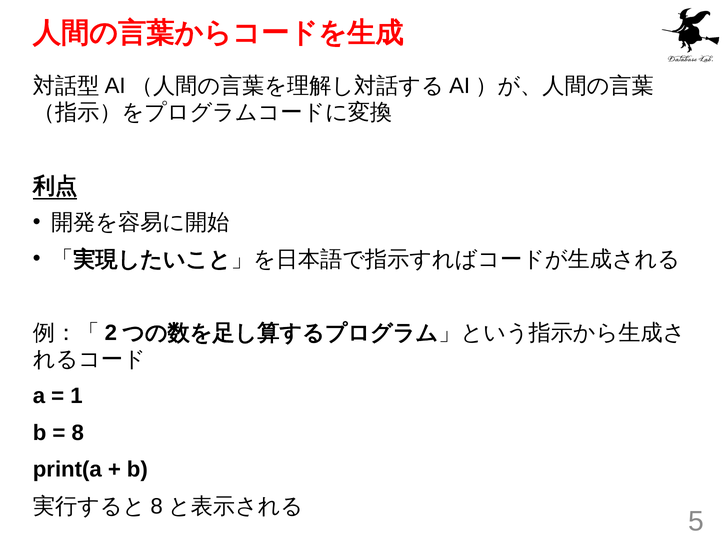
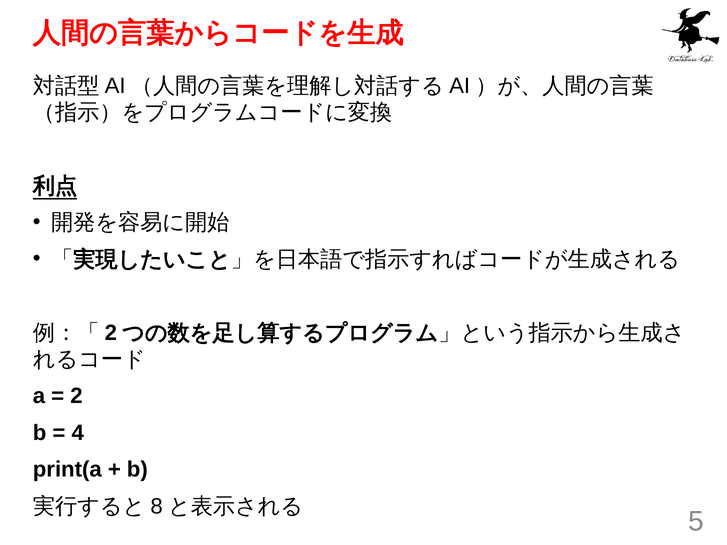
1: 1 -> 2
8: 8 -> 4
